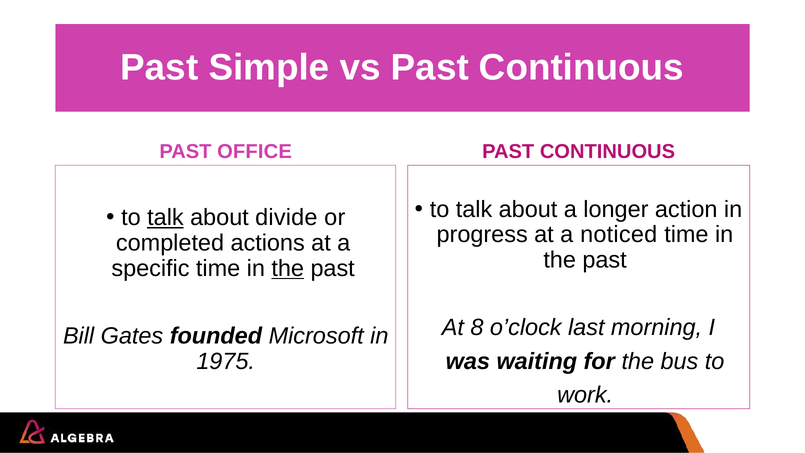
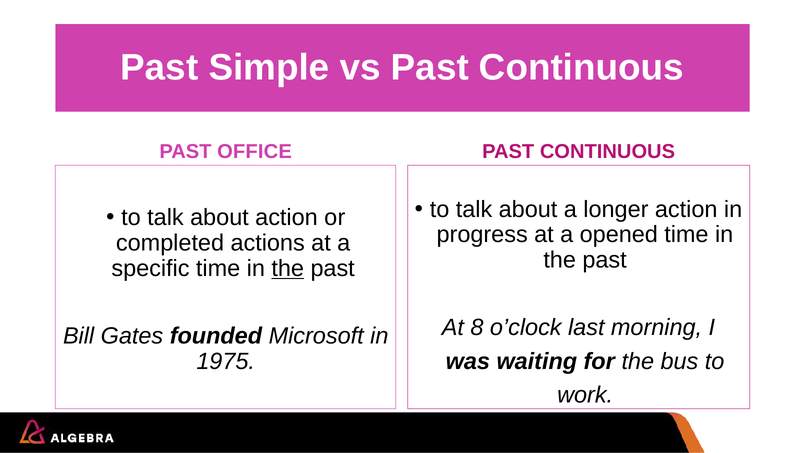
talk at (165, 218) underline: present -> none
about divide: divide -> action
noticed: noticed -> opened
